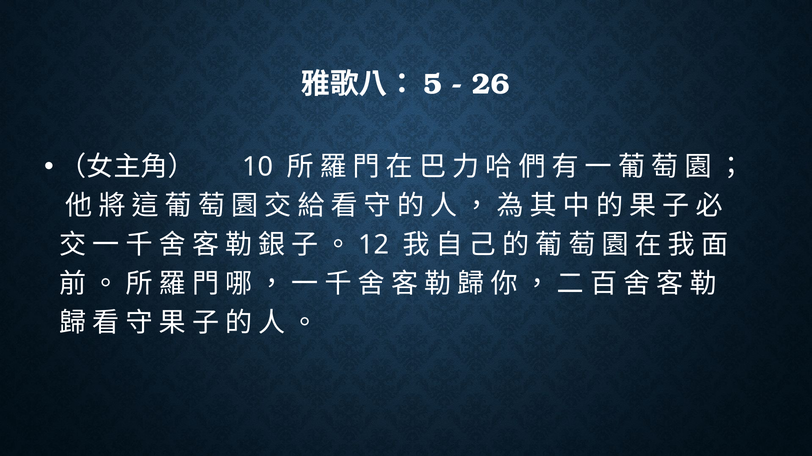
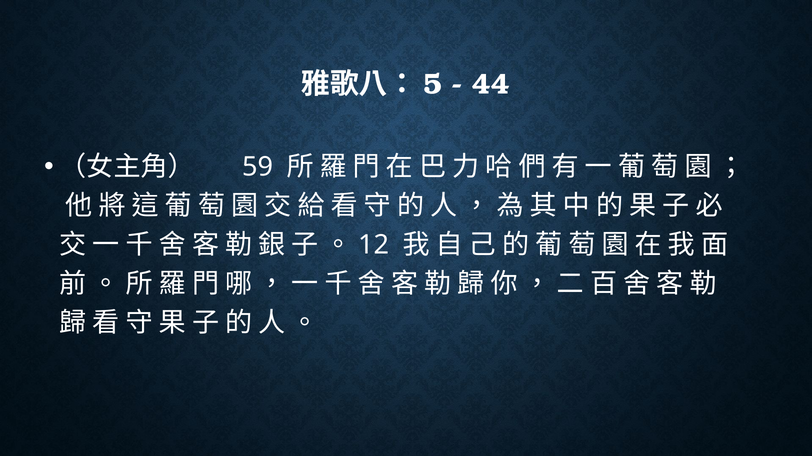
26: 26 -> 44
10: 10 -> 59
